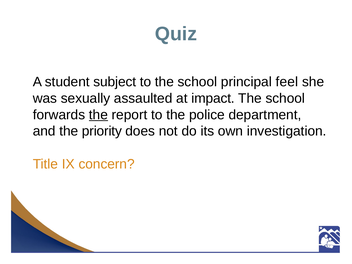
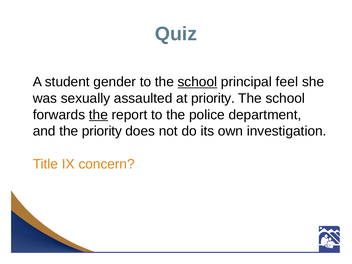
subject: subject -> gender
school at (197, 82) underline: none -> present
at impact: impact -> priority
